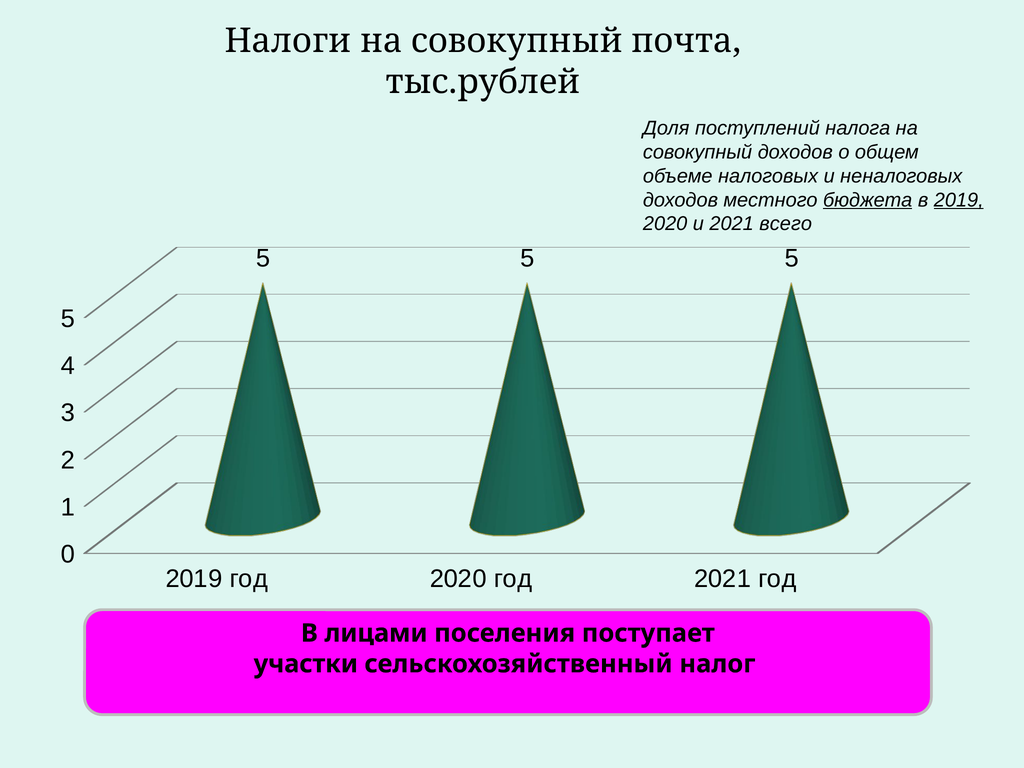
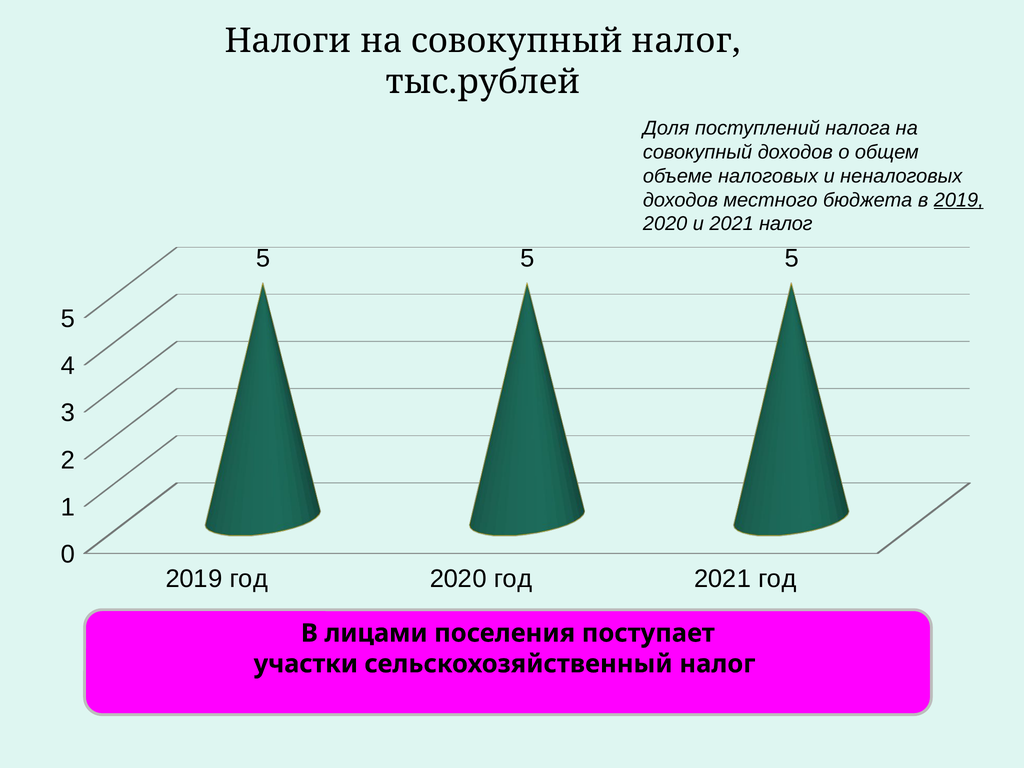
совокупный почта: почта -> налог
бюджета underline: present -> none
2021 всего: всего -> налог
